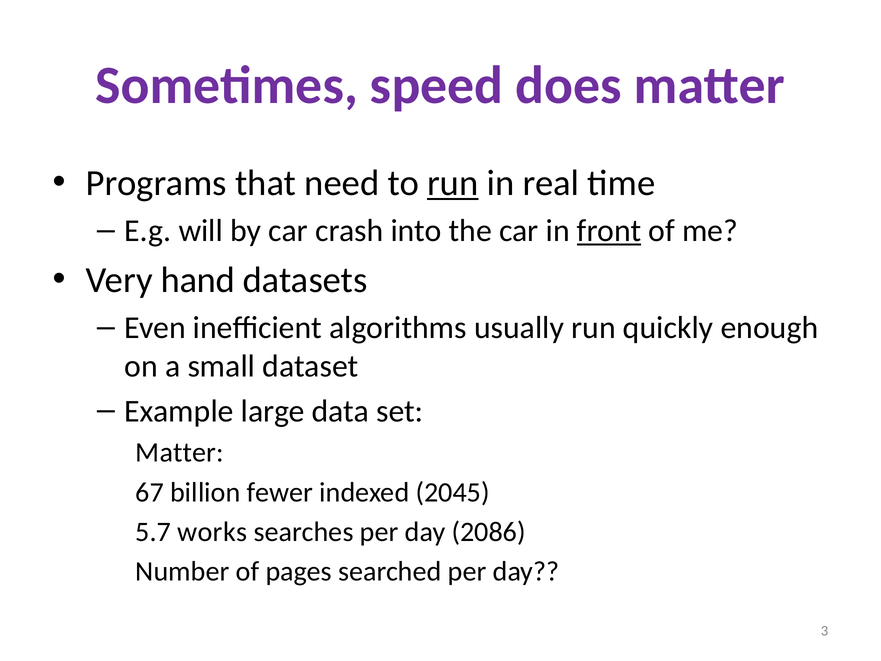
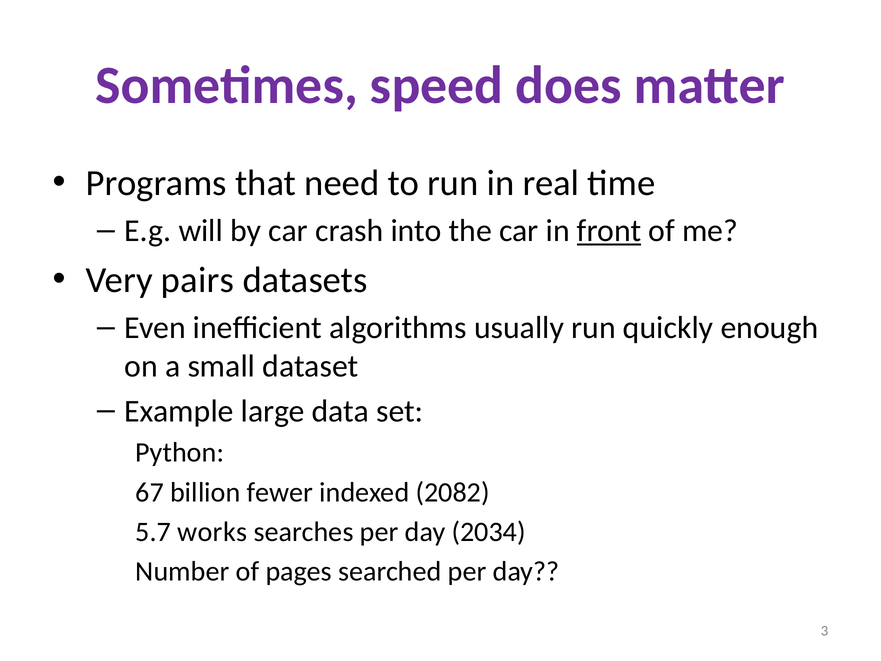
run at (453, 183) underline: present -> none
hand: hand -> pairs
Matter at (180, 452): Matter -> Python
2045: 2045 -> 2082
2086: 2086 -> 2034
